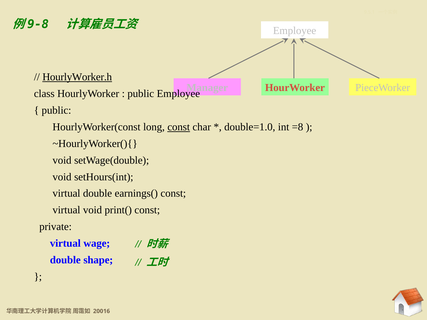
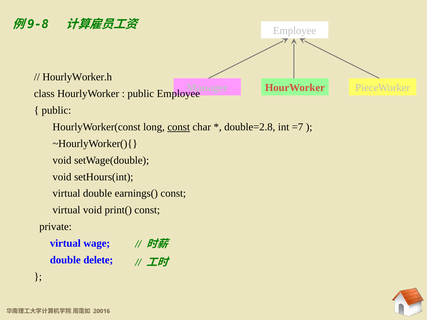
HourlyWorker.h underline: present -> none
double=1.0: double=1.0 -> double=2.8
=8: =8 -> =7
shape: shape -> delete
